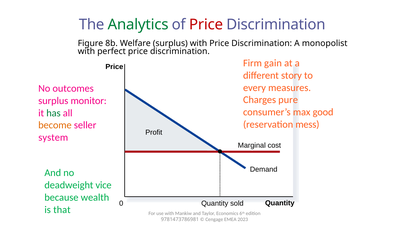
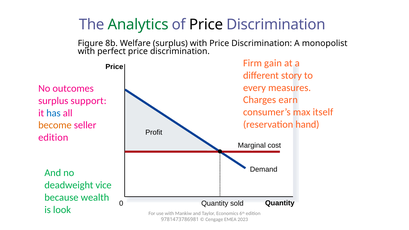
Price at (206, 24) colour: red -> black
pure: pure -> earn
monitor: monitor -> support
good: good -> itself
has colour: green -> blue
mess: mess -> hand
system at (53, 138): system -> edition
that: that -> look
